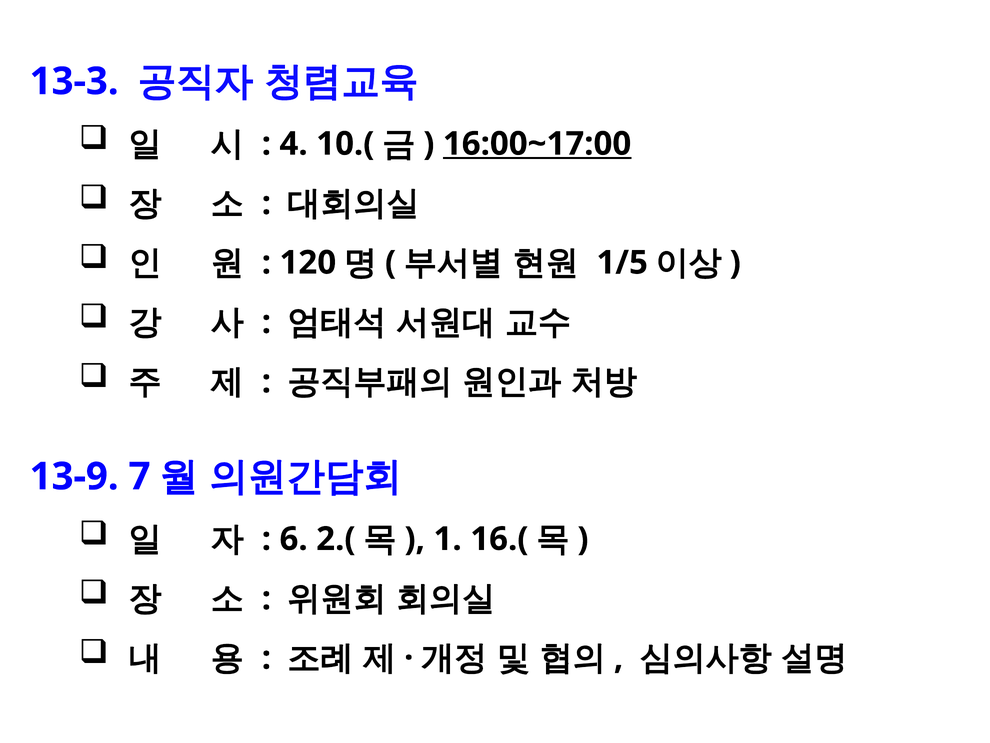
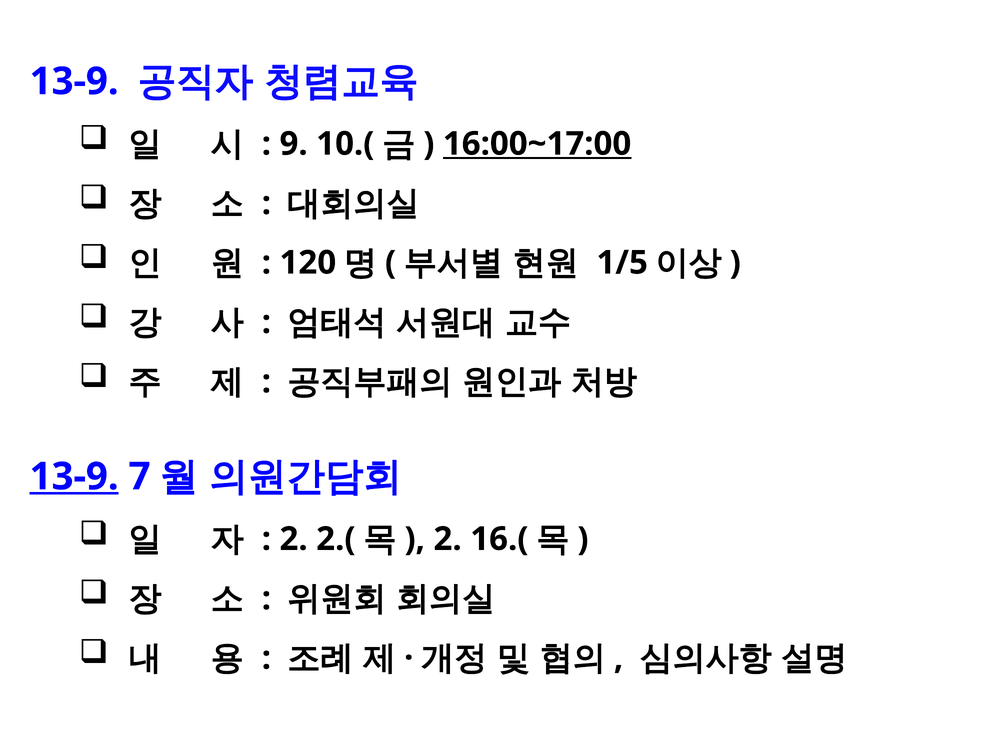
13-3 at (74, 81): 13-3 -> 13-9
4: 4 -> 9
13-9 at (74, 476) underline: none -> present
6 at (294, 539): 6 -> 2
1 at (448, 539): 1 -> 2
